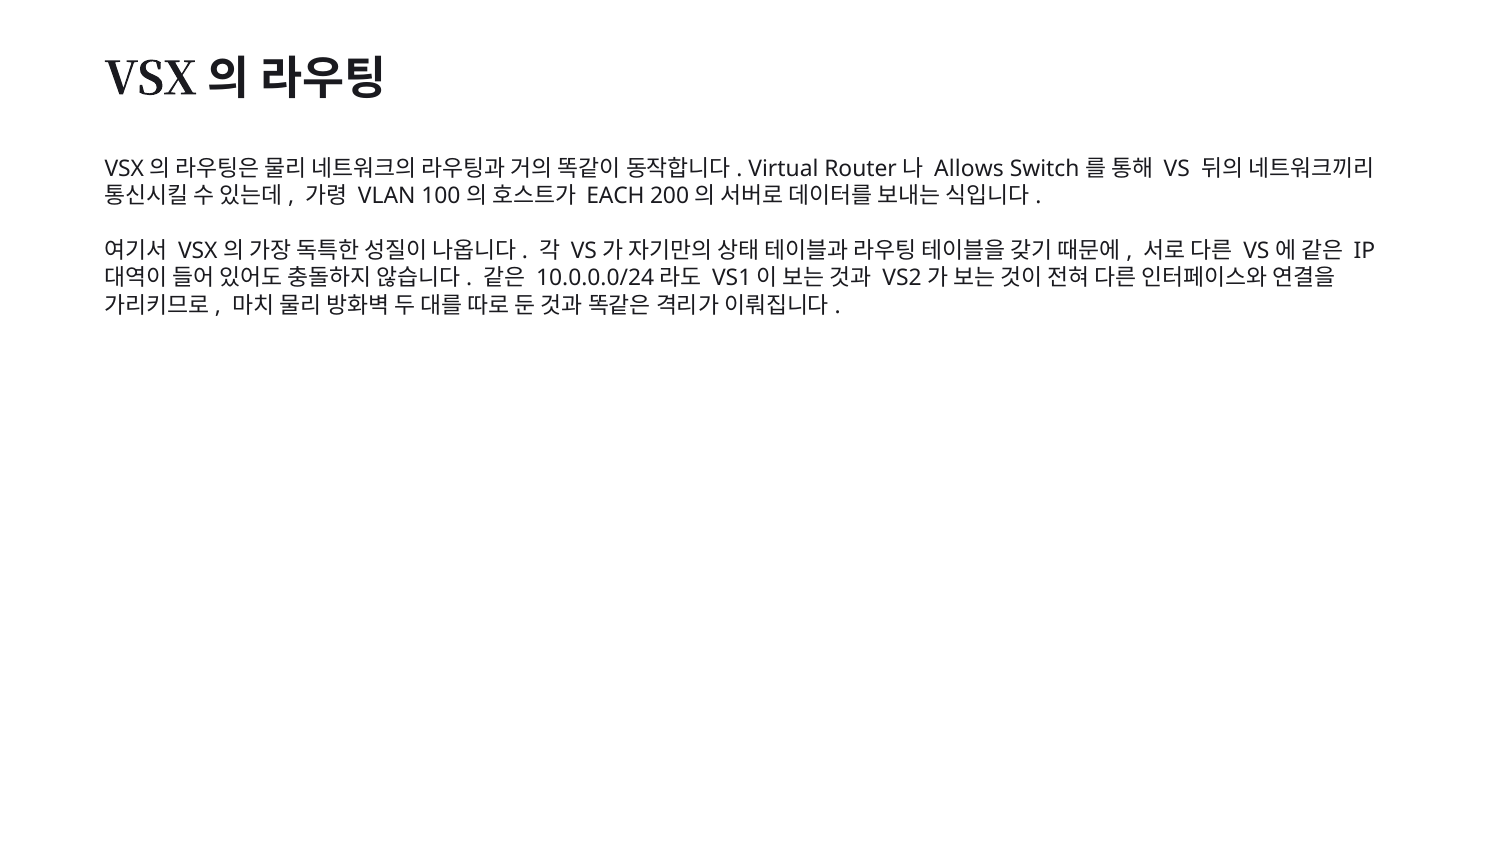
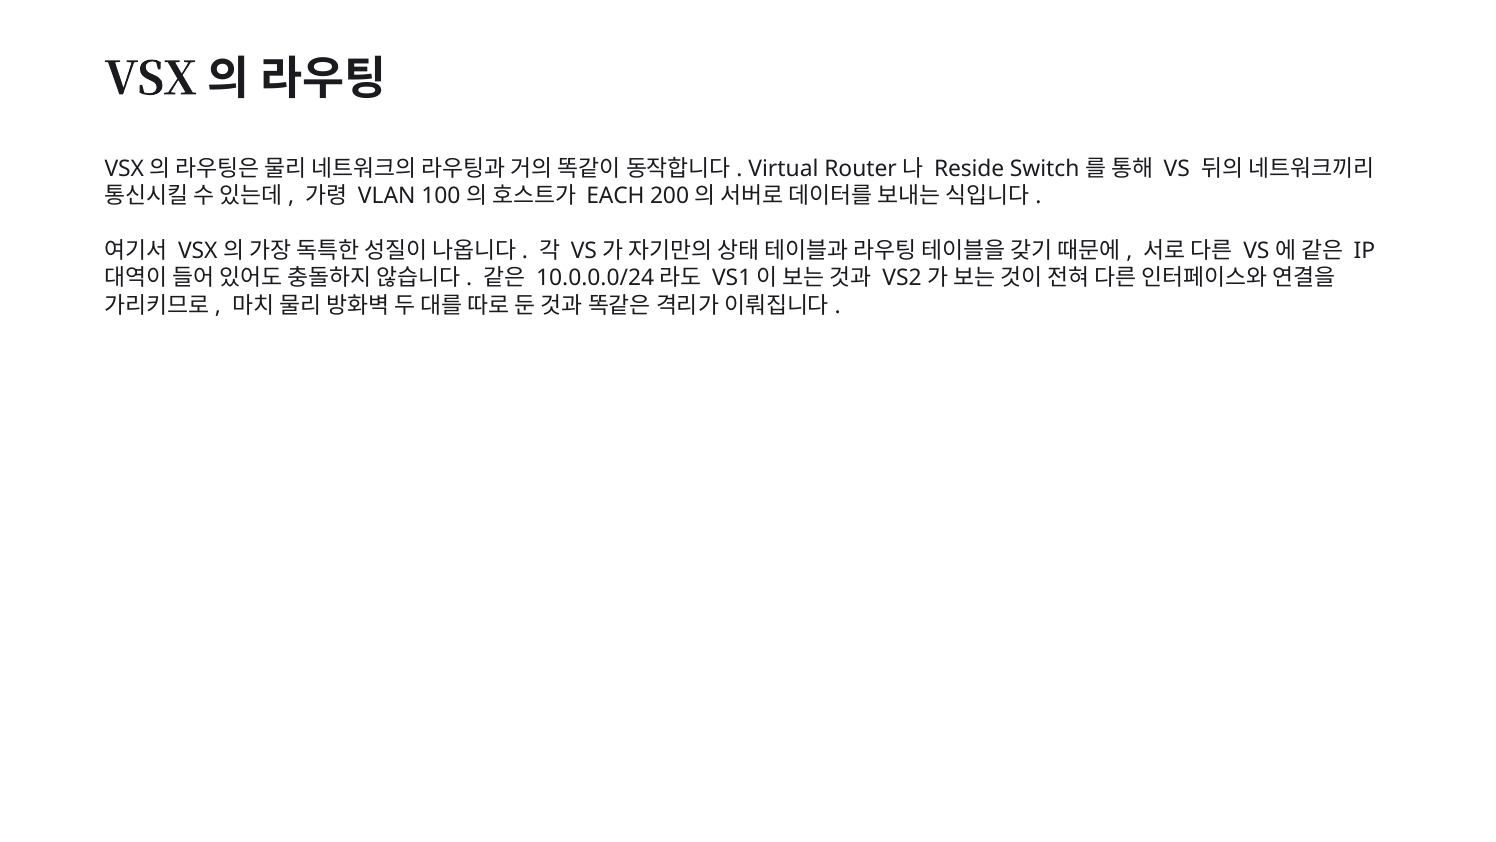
Allows: Allows -> Reside
